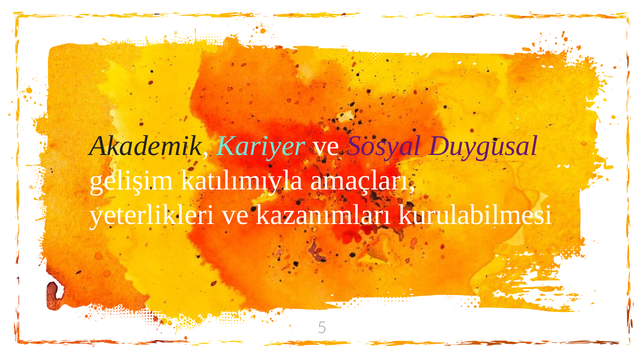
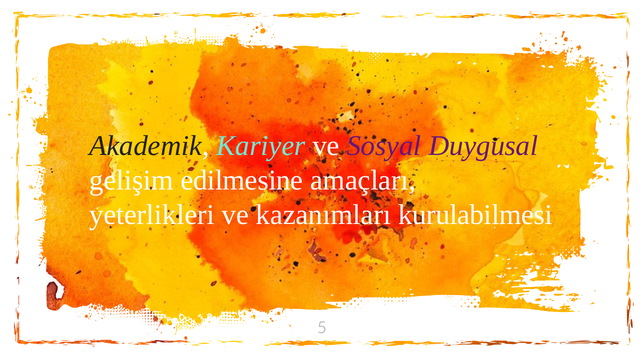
katılımıyla: katılımıyla -> edilmesine
